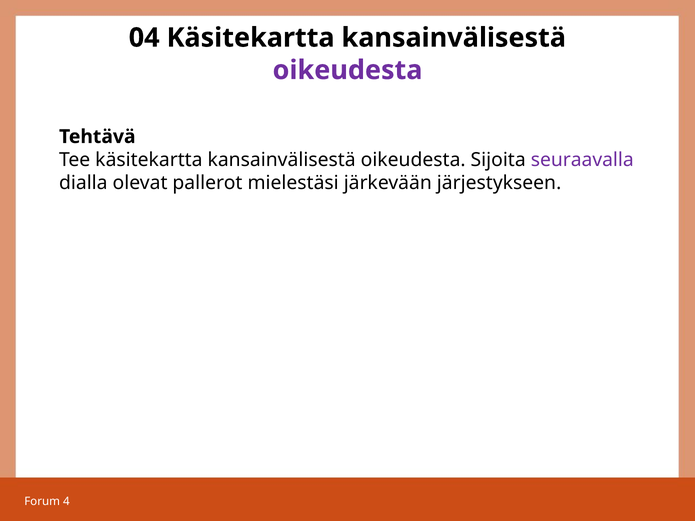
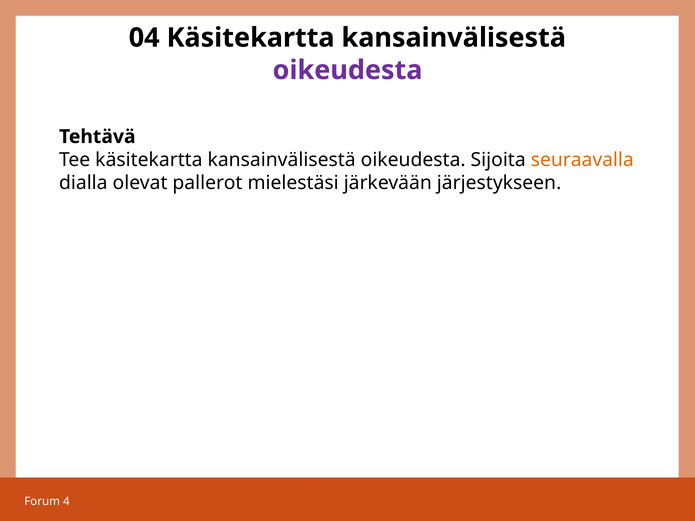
seuraavalla colour: purple -> orange
